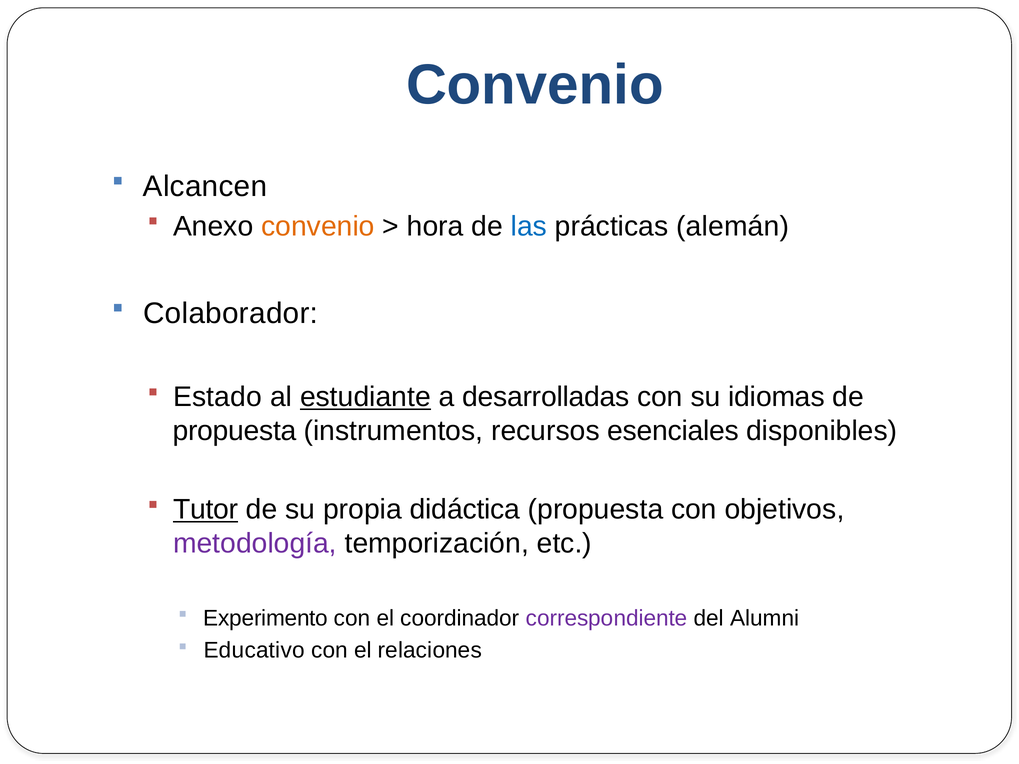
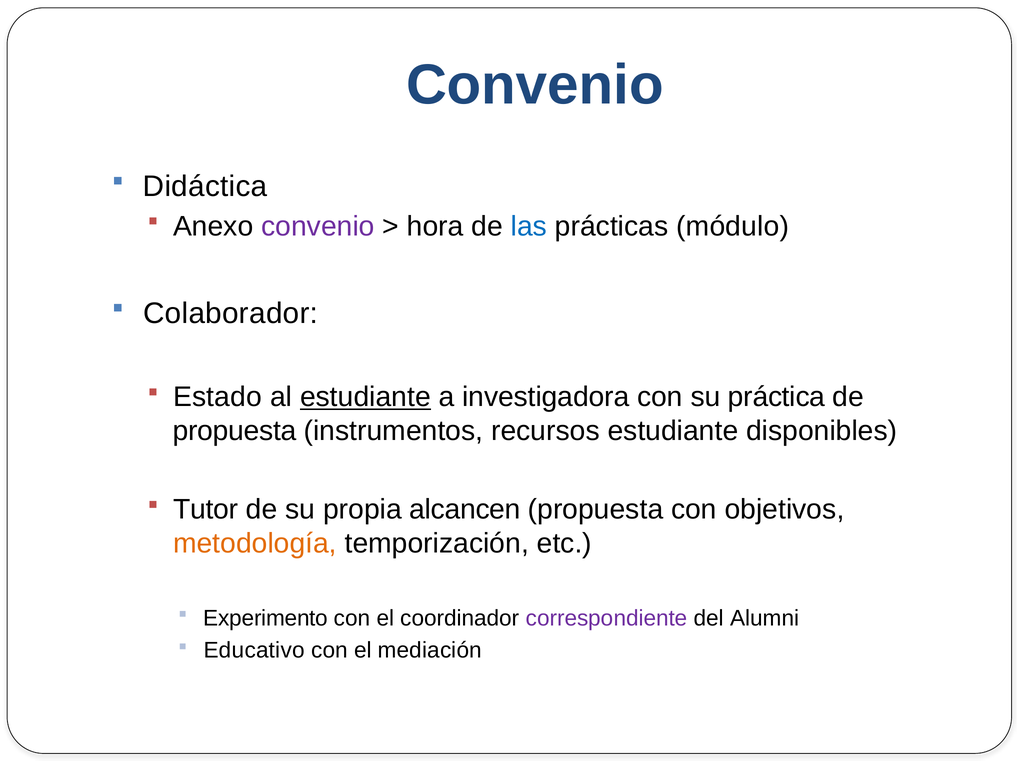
Alcancen: Alcancen -> Didáctica
convenio at (318, 226) colour: orange -> purple
alemán: alemán -> módulo
desarrolladas: desarrolladas -> investigadora
idiomas: idiomas -> práctica
recursos esenciales: esenciales -> estudiante
Tutor underline: present -> none
didáctica: didáctica -> alcancen
metodología colour: purple -> orange
relaciones: relaciones -> mediación
